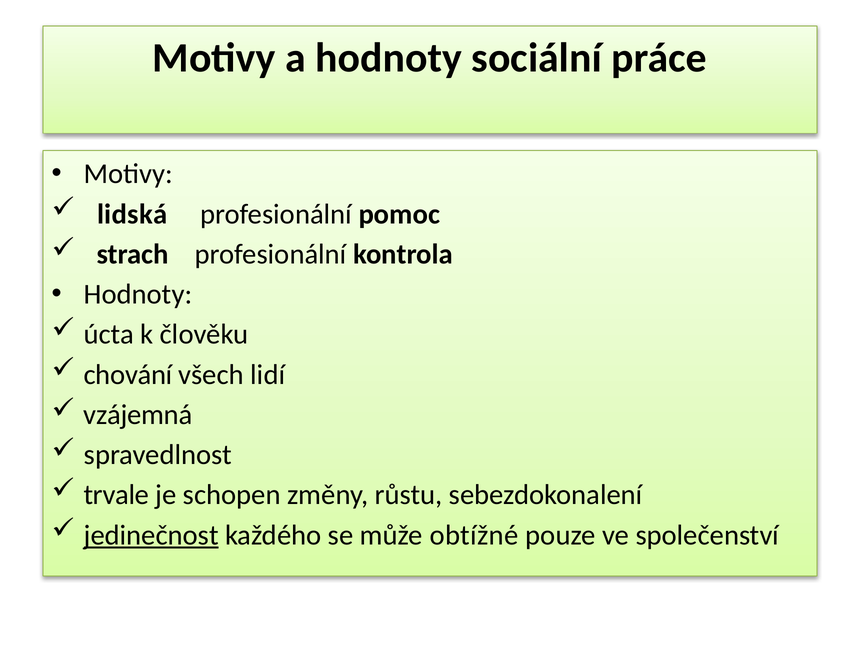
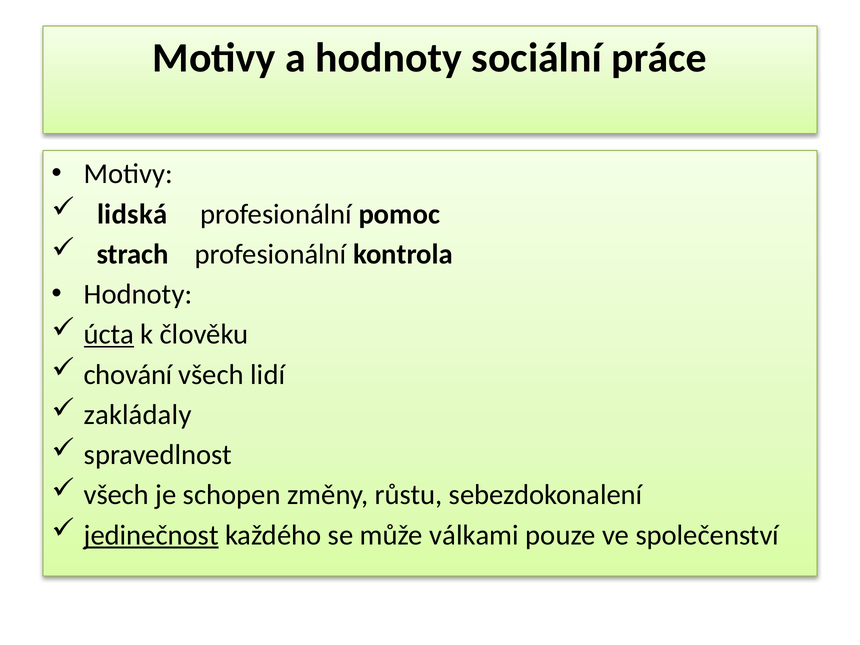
úcta underline: none -> present
vzájemná: vzájemná -> zakládaly
trvale at (116, 495): trvale -> všech
obtížné: obtížné -> válkami
